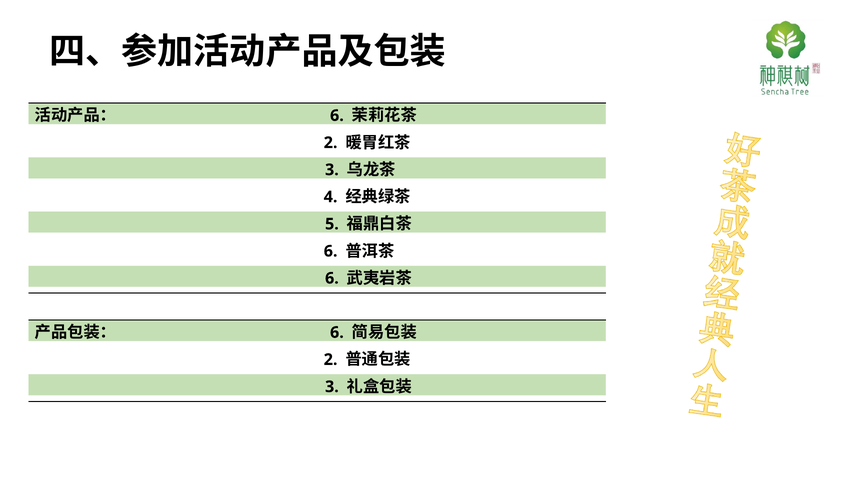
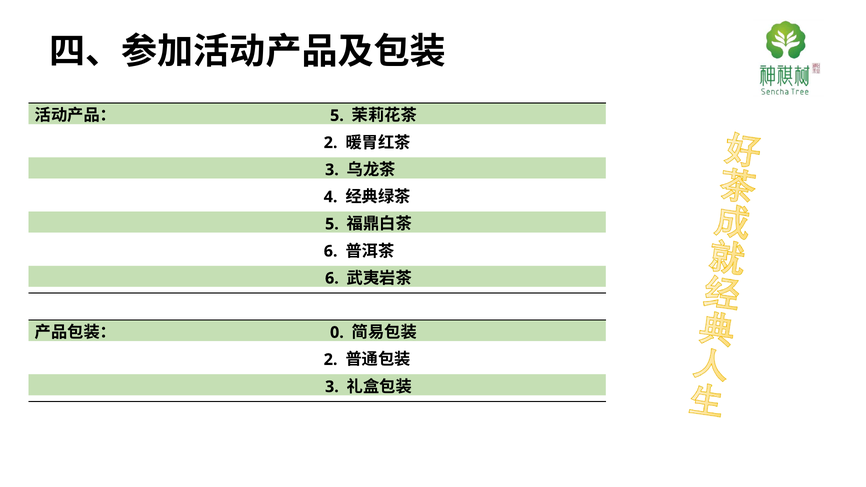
6 at (337, 116): 6 -> 5
6 at (337, 333): 6 -> 0
